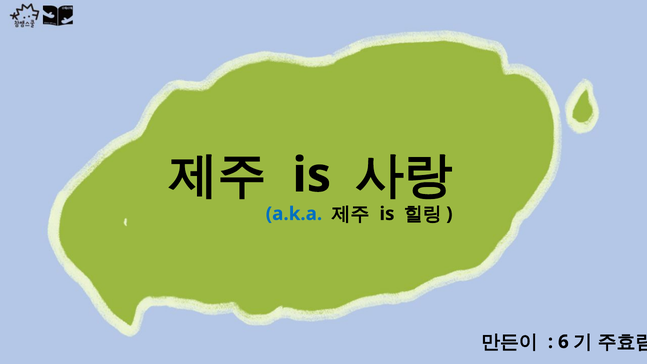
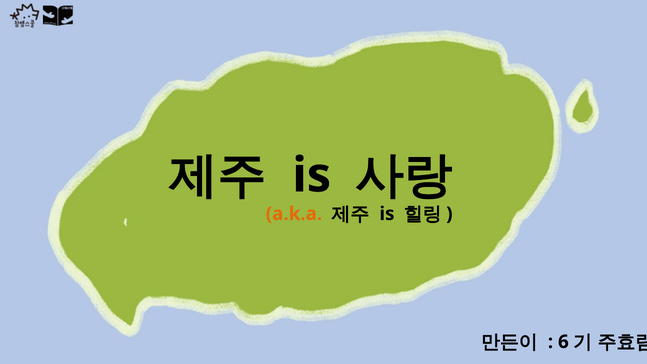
a.k.a colour: blue -> orange
